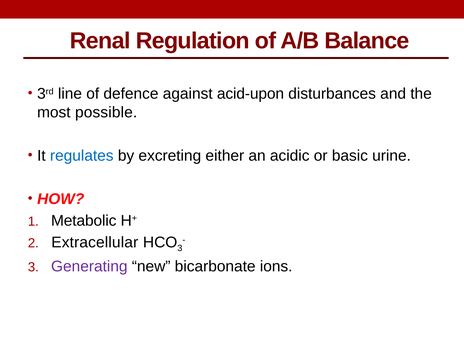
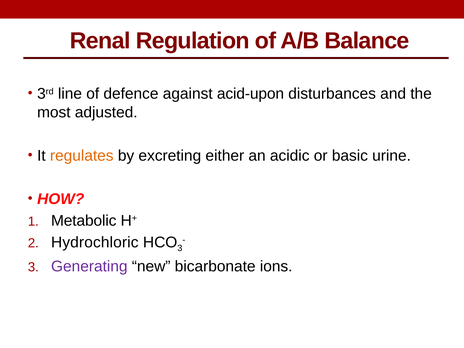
possible: possible -> adjusted
regulates colour: blue -> orange
Extracellular: Extracellular -> Hydrochloric
